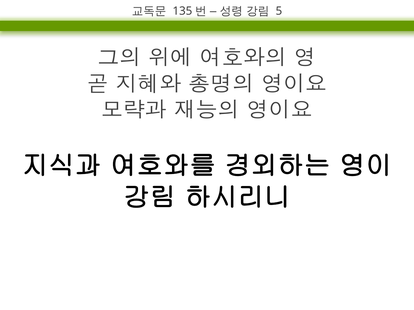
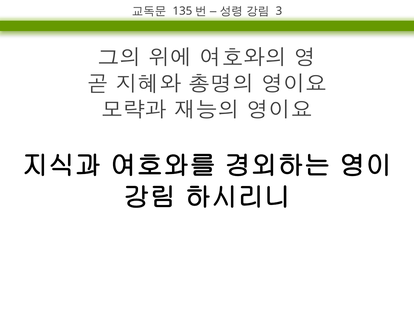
5: 5 -> 3
